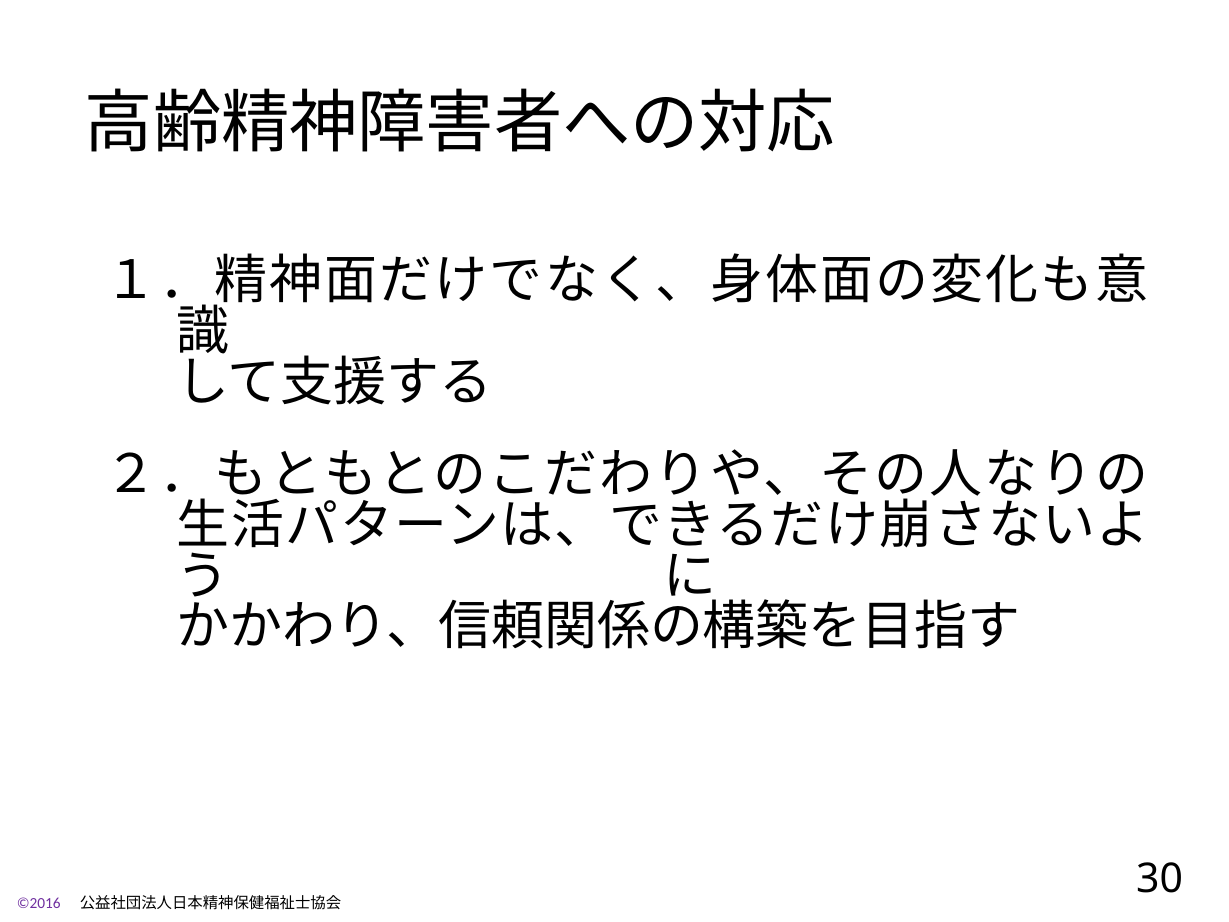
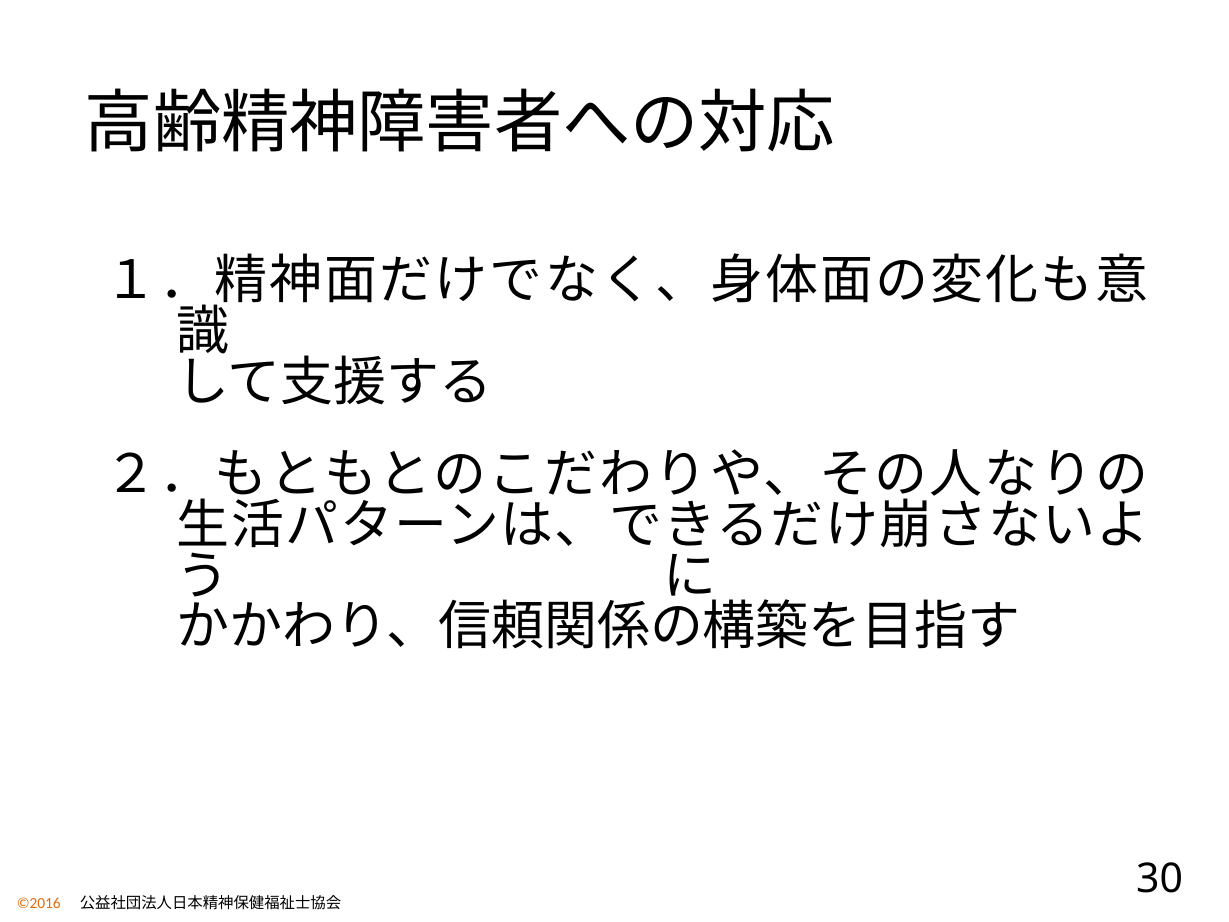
©2016 colour: purple -> orange
